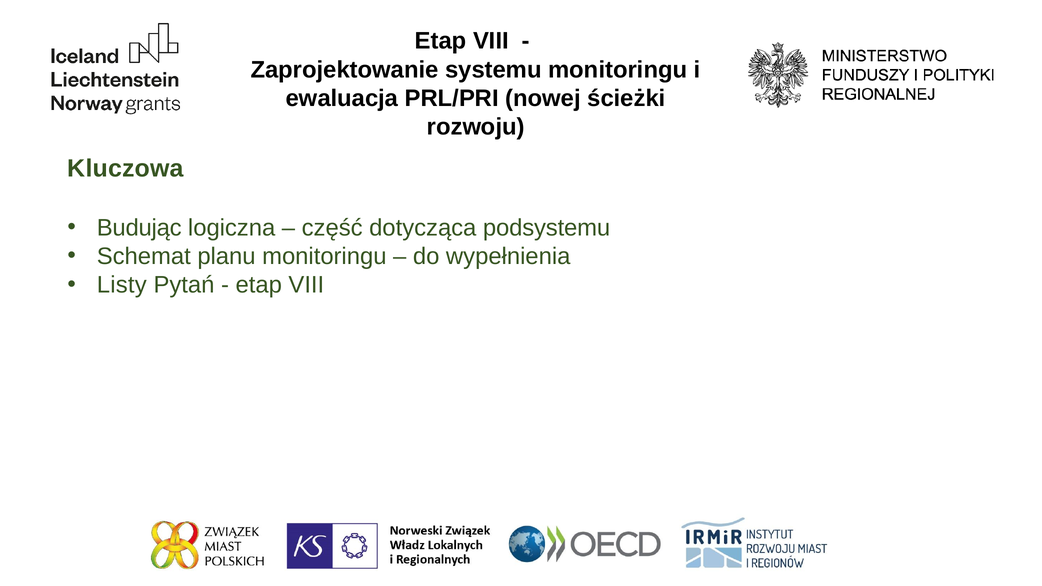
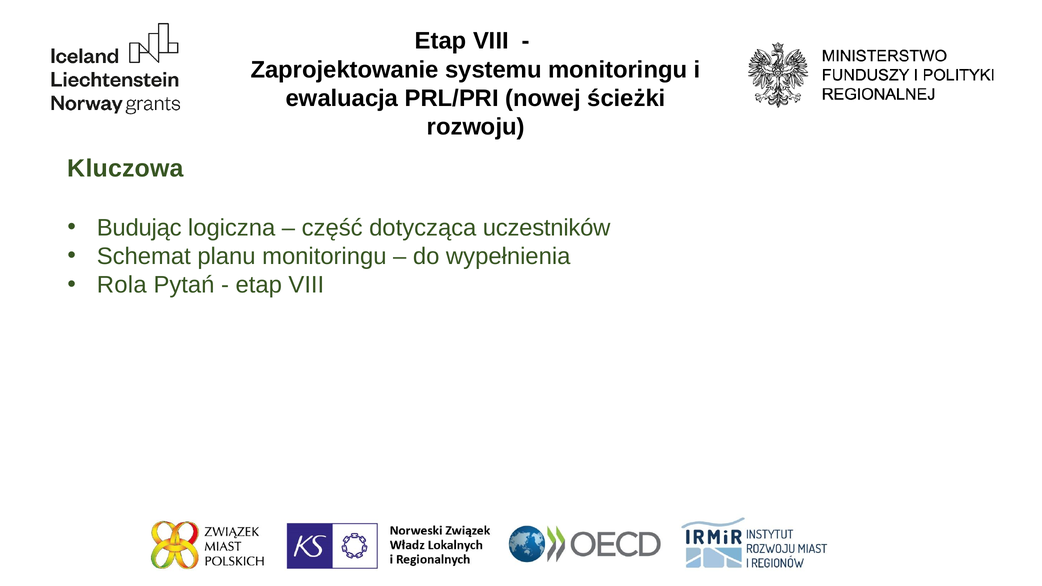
podsystemu: podsystemu -> uczestników
Listy: Listy -> Rola
